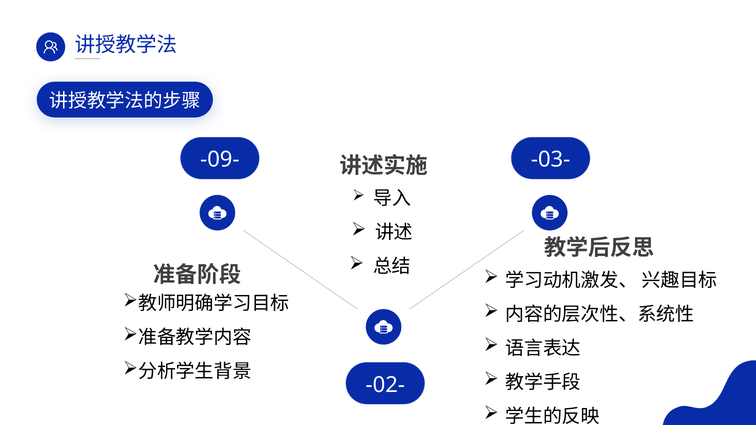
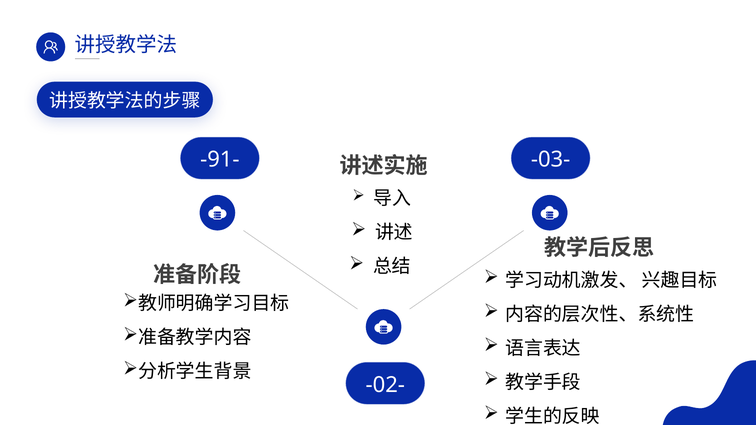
-09-: -09- -> -91-
